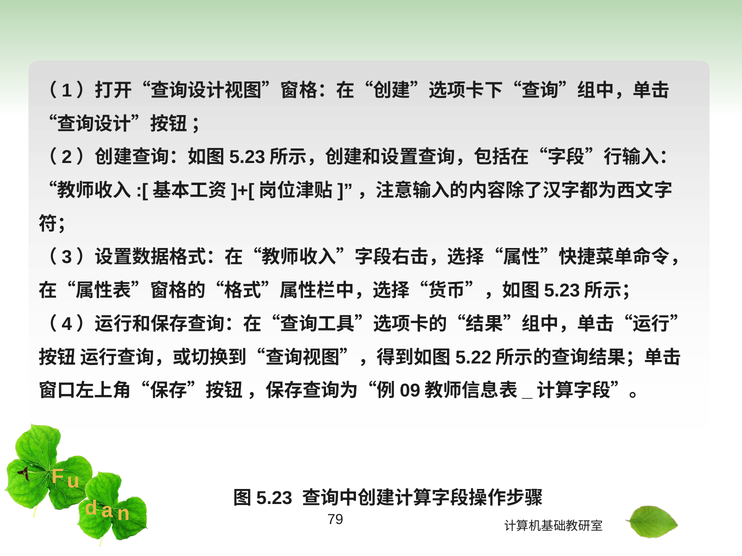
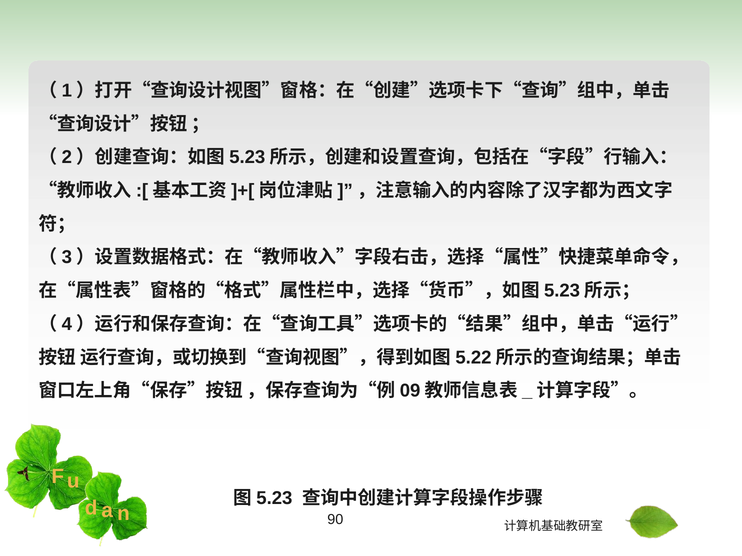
79: 79 -> 90
